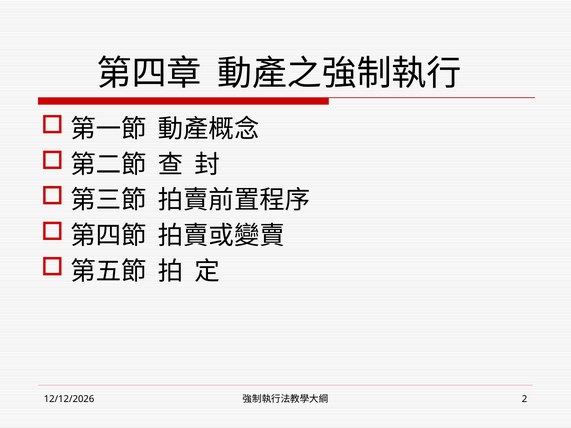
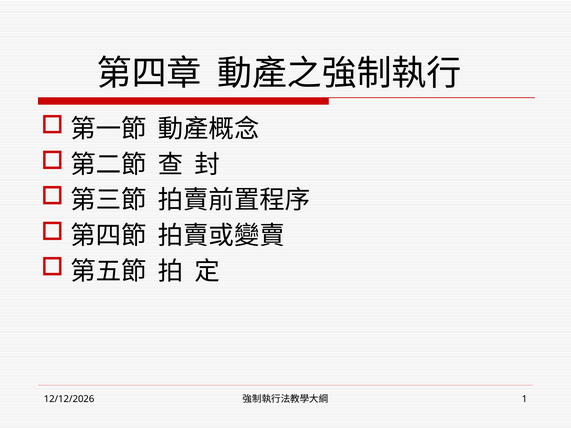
2: 2 -> 1
